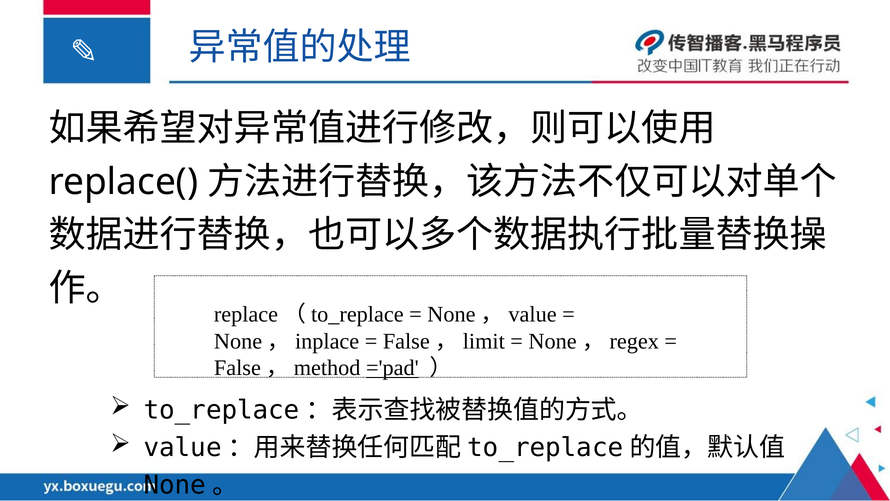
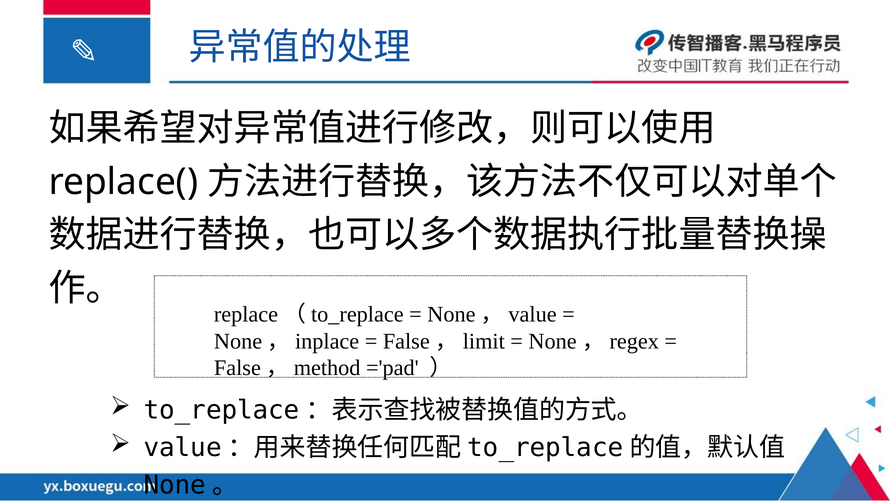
='pad underline: present -> none
